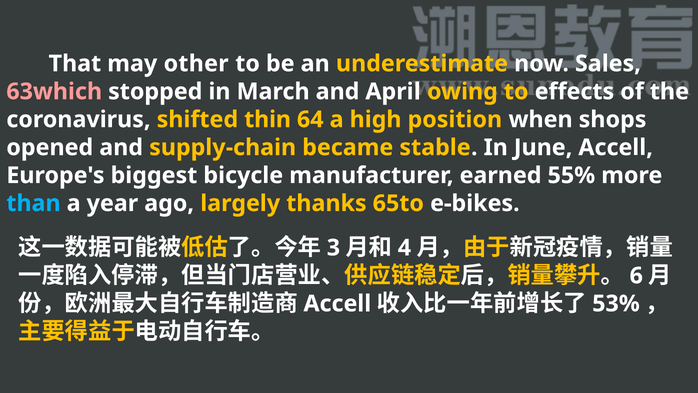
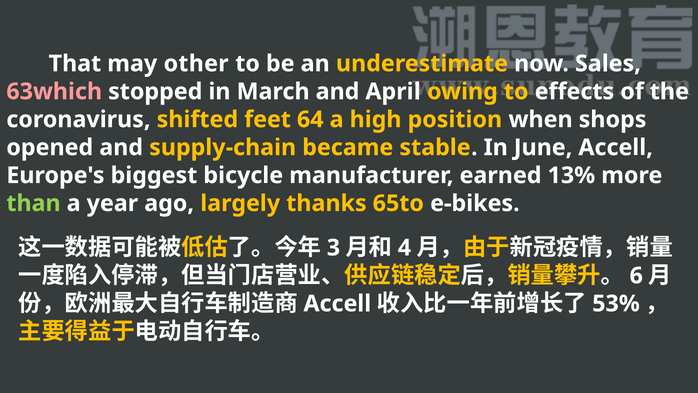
thin: thin -> feet
55%: 55% -> 13%
than colour: light blue -> light green
